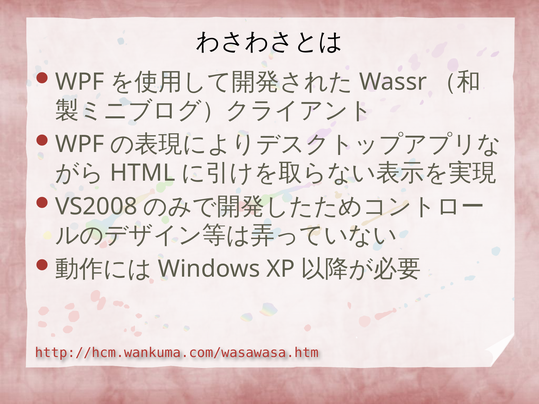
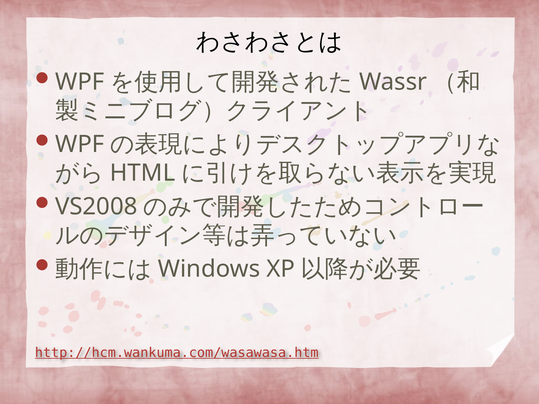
http://hcm.wankuma.com/wasawasa.htm underline: none -> present
